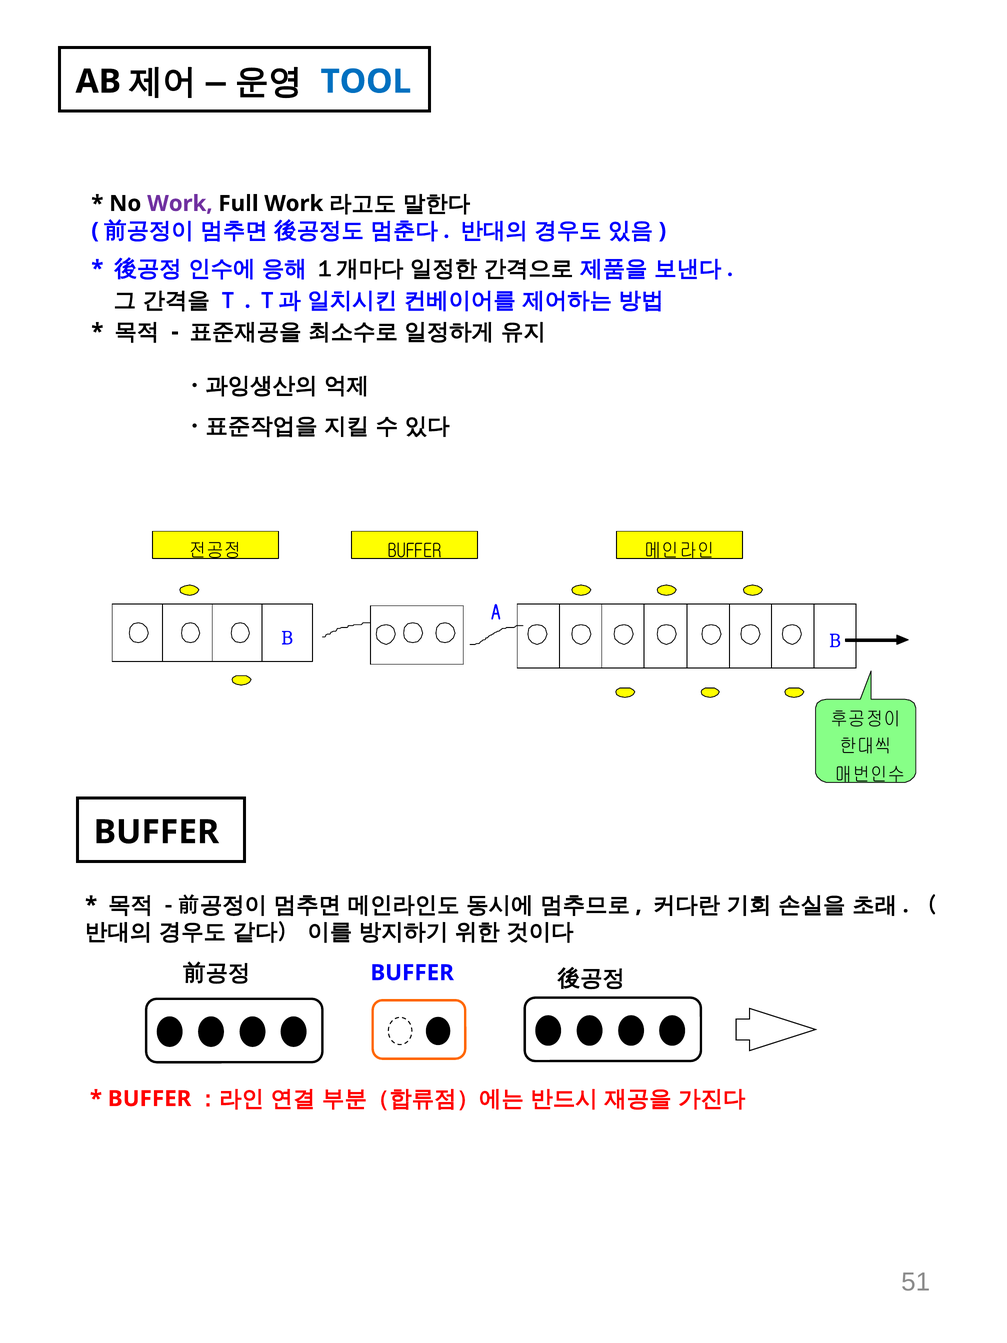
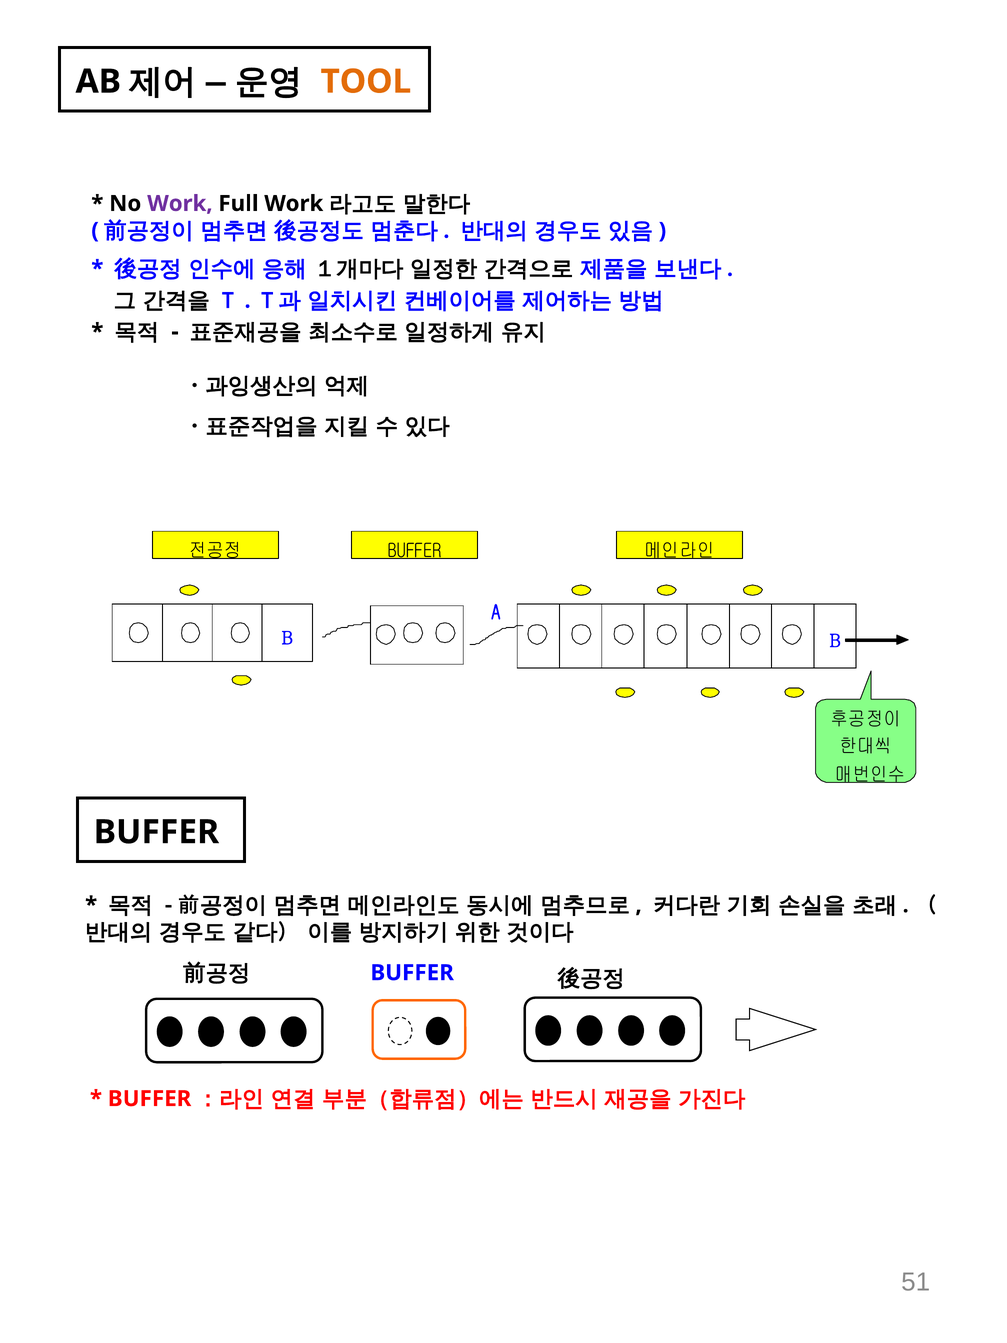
TOOL colour: blue -> orange
